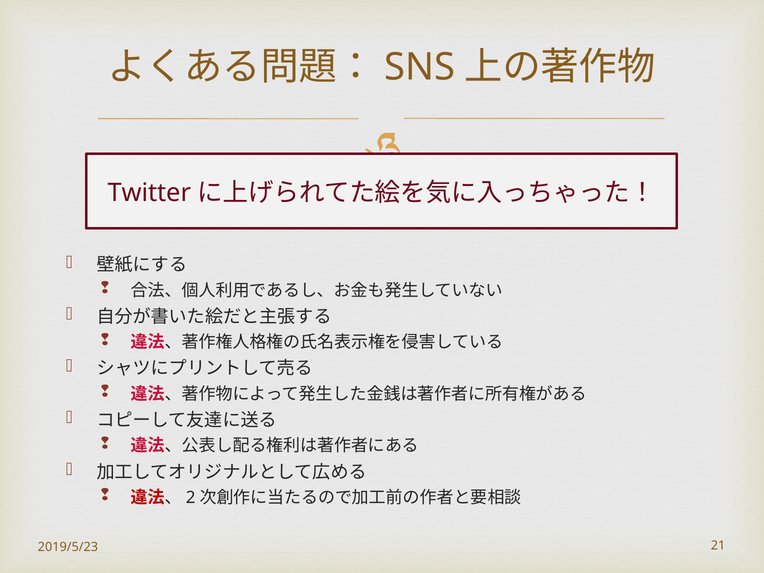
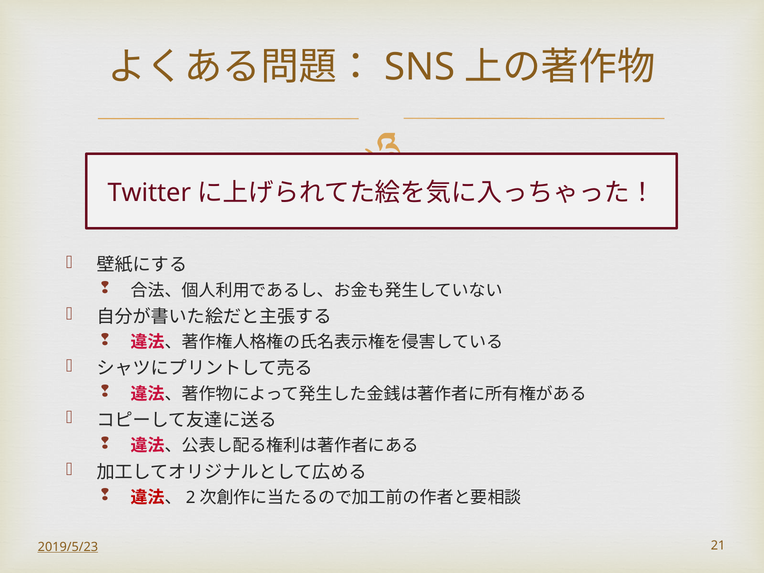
2019/5/23 underline: none -> present
